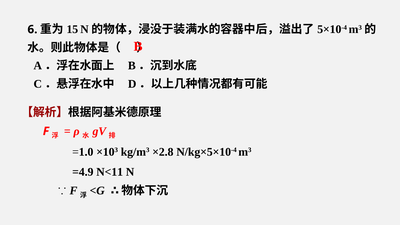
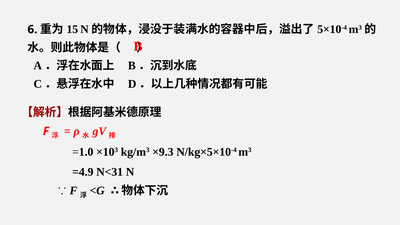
×2.8: ×2.8 -> ×9.3
N<11: N<11 -> N<31
